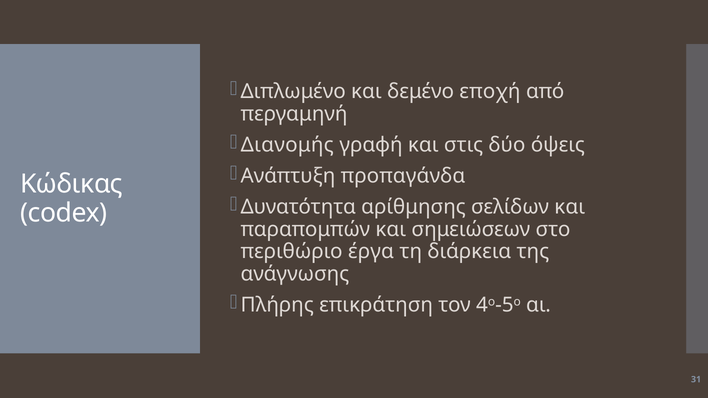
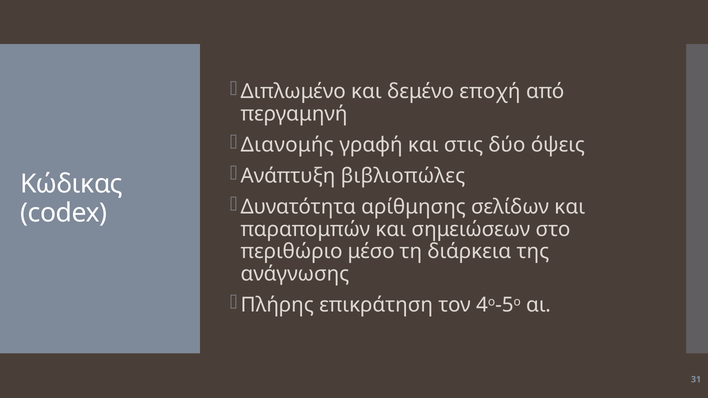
προπαγάνδα: προπαγάνδα -> βιβλιοπώλες
έργα: έργα -> μέσο
